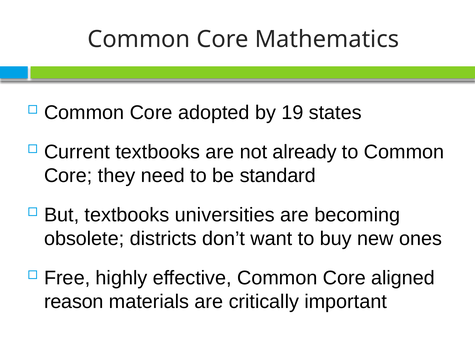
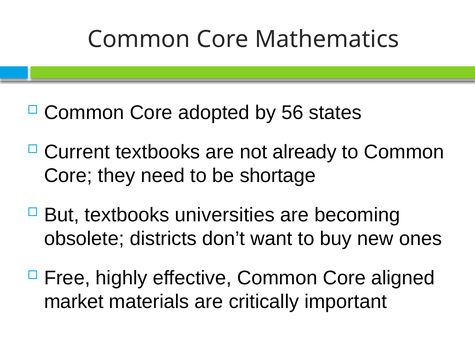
19: 19 -> 56
standard: standard -> shortage
reason: reason -> market
